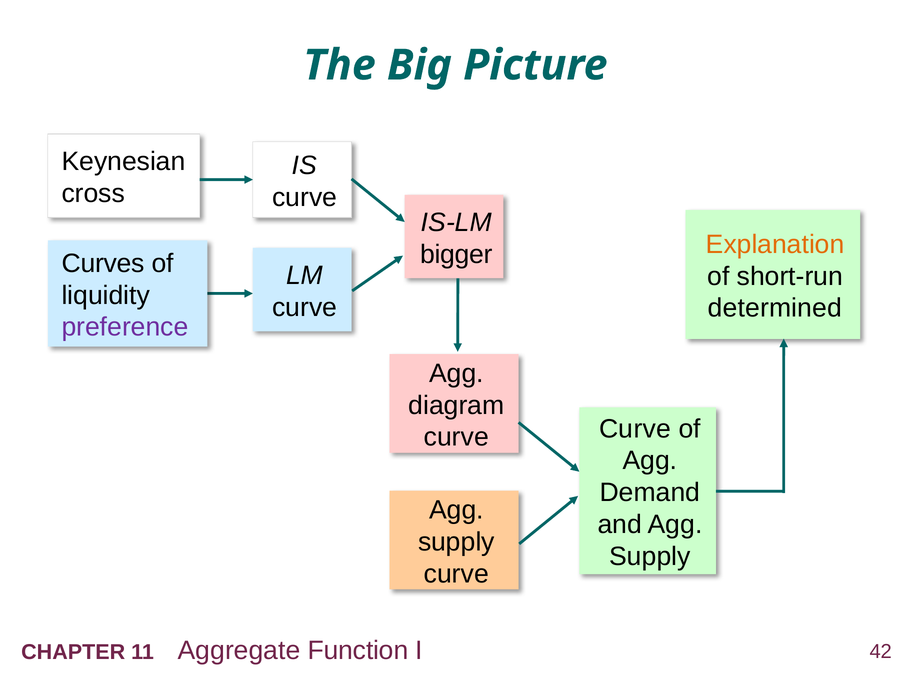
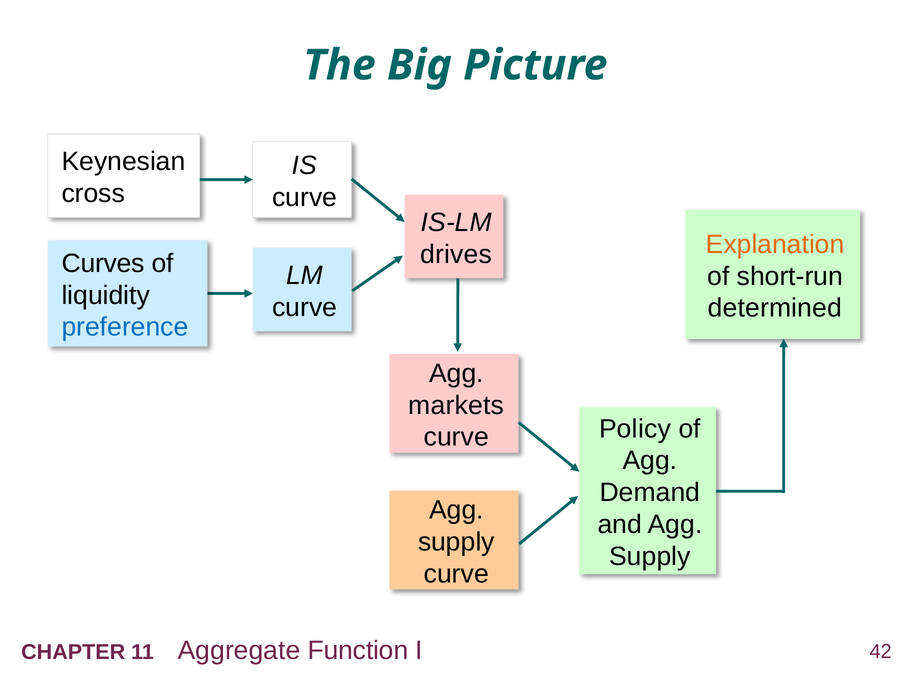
bigger: bigger -> drives
preference colour: purple -> blue
diagram: diagram -> markets
Curve at (635, 429): Curve -> Policy
